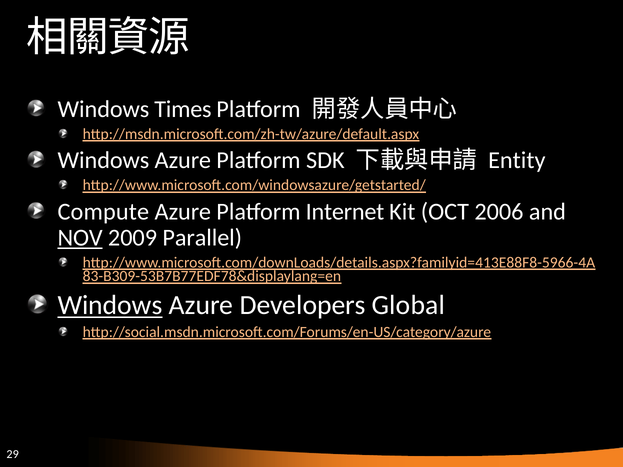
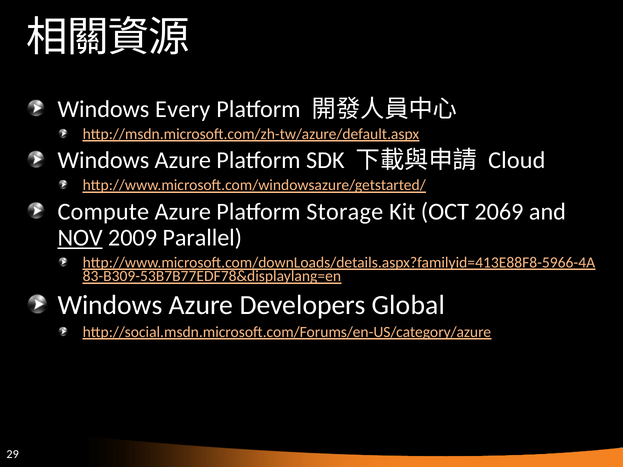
Times: Times -> Every
Entity: Entity -> Cloud
Internet: Internet -> Storage
2006: 2006 -> 2069
Windows at (110, 305) underline: present -> none
